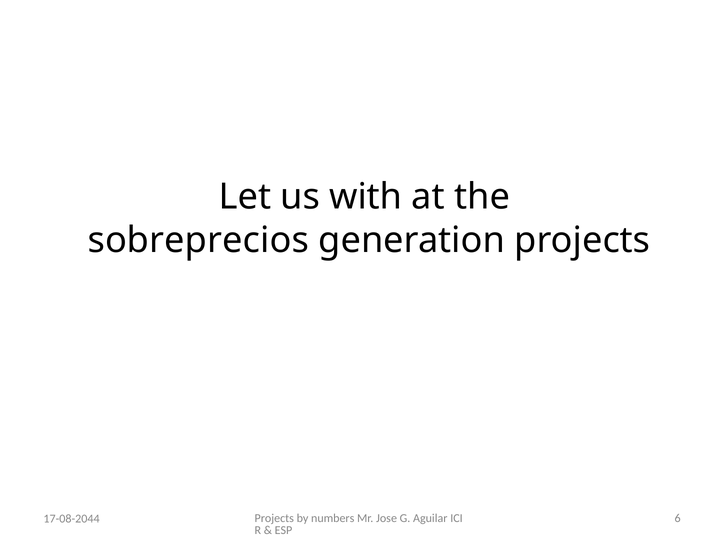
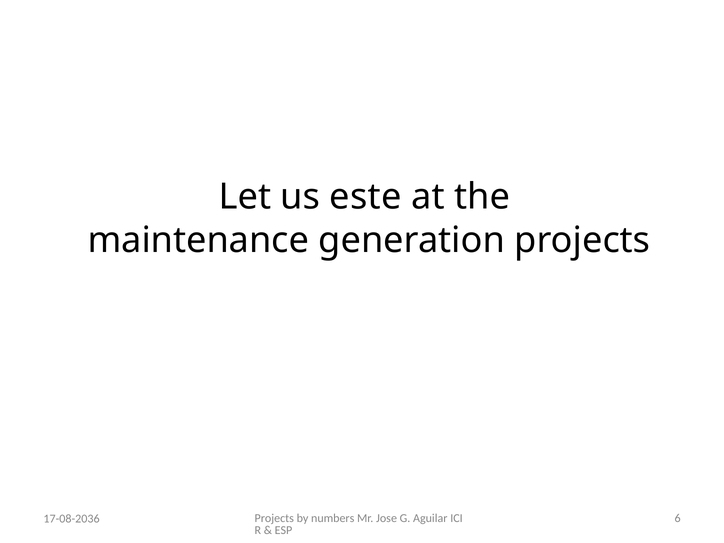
with: with -> este
sobreprecios: sobreprecios -> maintenance
17-08-2044: 17-08-2044 -> 17-08-2036
